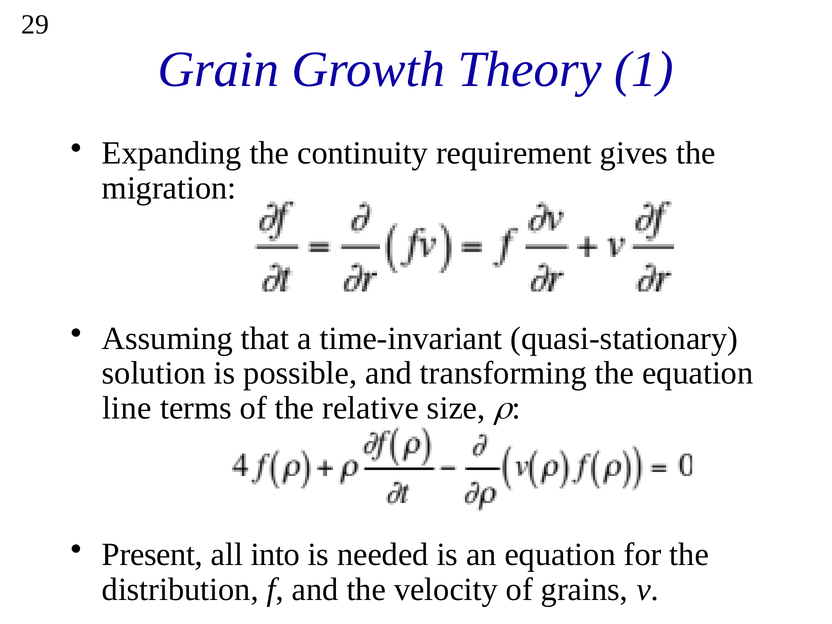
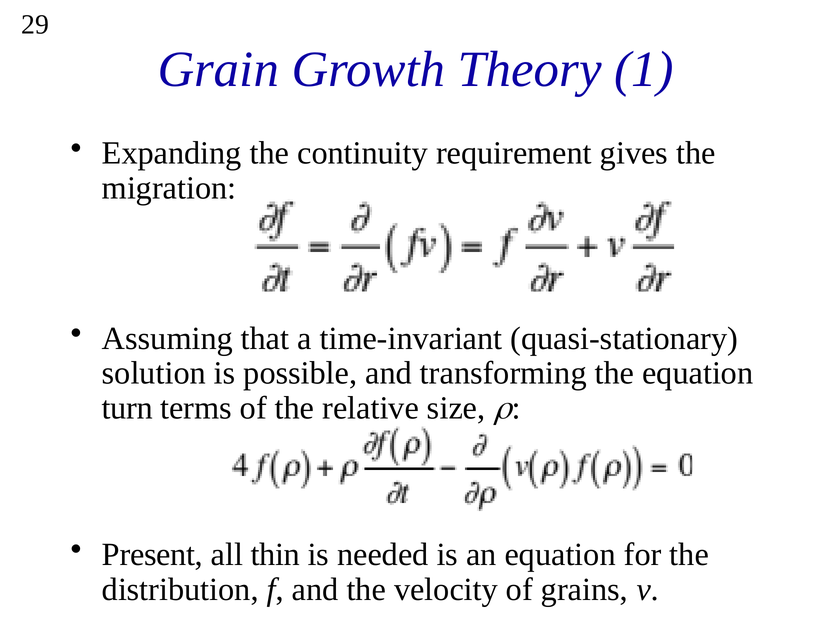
line: line -> turn
into: into -> thin
